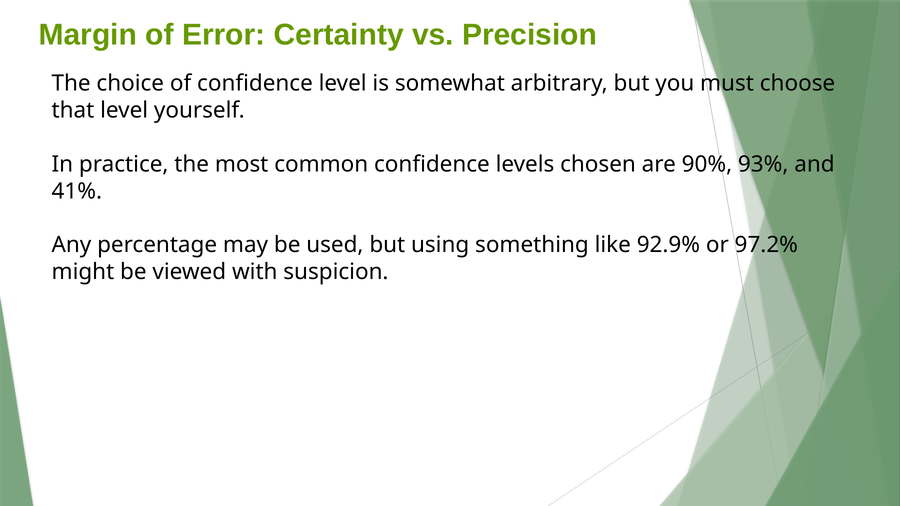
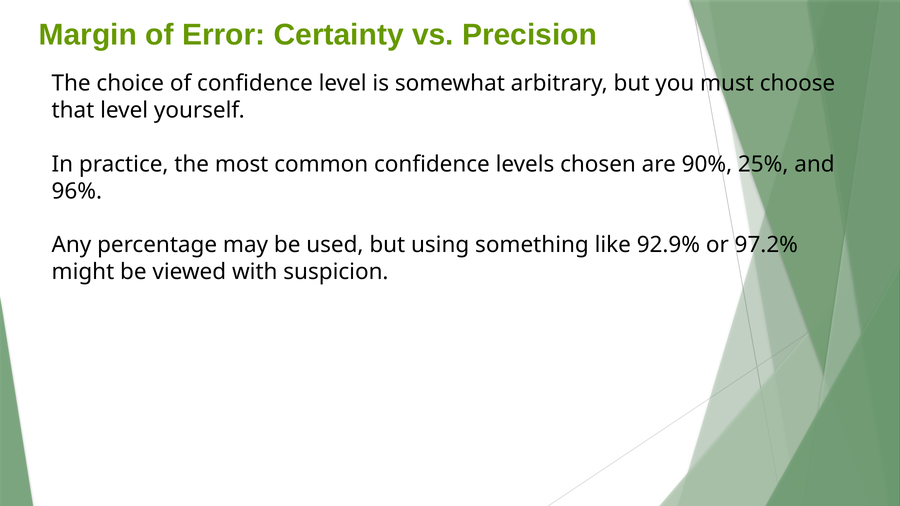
93%: 93% -> 25%
41%: 41% -> 96%
